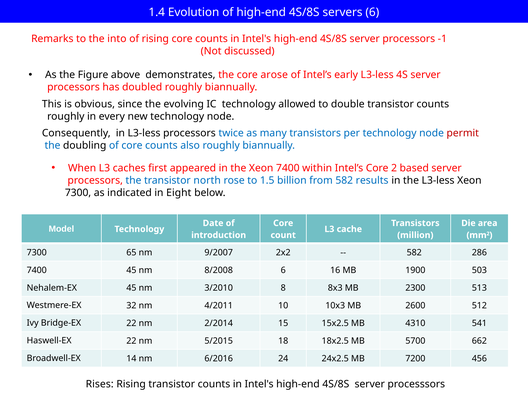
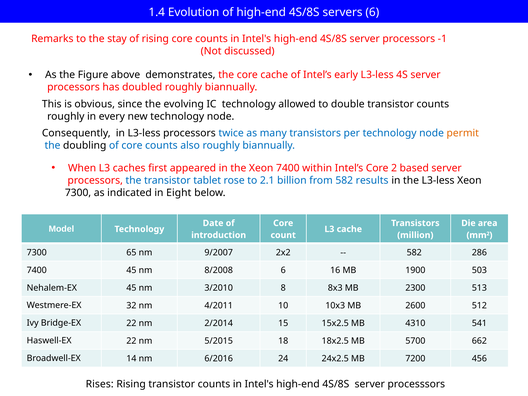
into: into -> stay
core arose: arose -> cache
permit colour: red -> orange
north: north -> tablet
1.5: 1.5 -> 2.1
